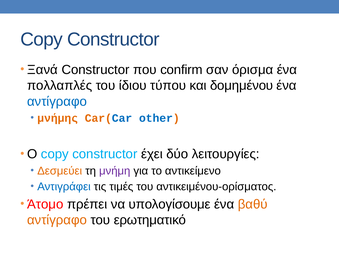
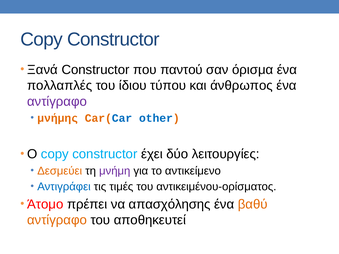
confirm: confirm -> παντού
δομημένου: δομημένου -> άνθρωπος
αντίγραφο at (57, 102) colour: blue -> purple
υπολογίσουμε: υπολογίσουμε -> απασχόλησης
ερωτηματικό: ερωτηματικό -> αποθηκευτεί
